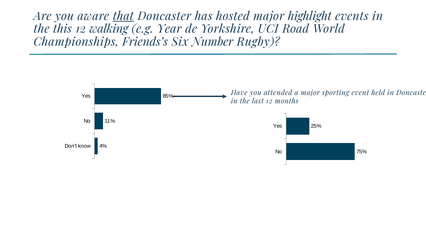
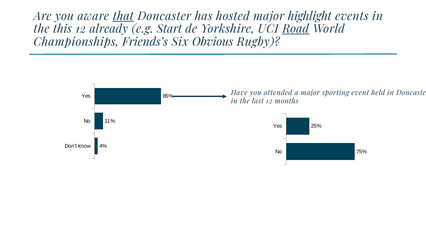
walking: walking -> already
Year: Year -> Start
Road underline: none -> present
Number: Number -> Obvious
